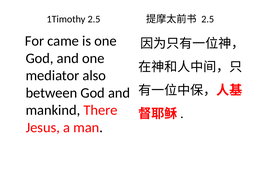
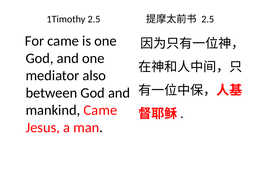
mankind There: There -> Came
